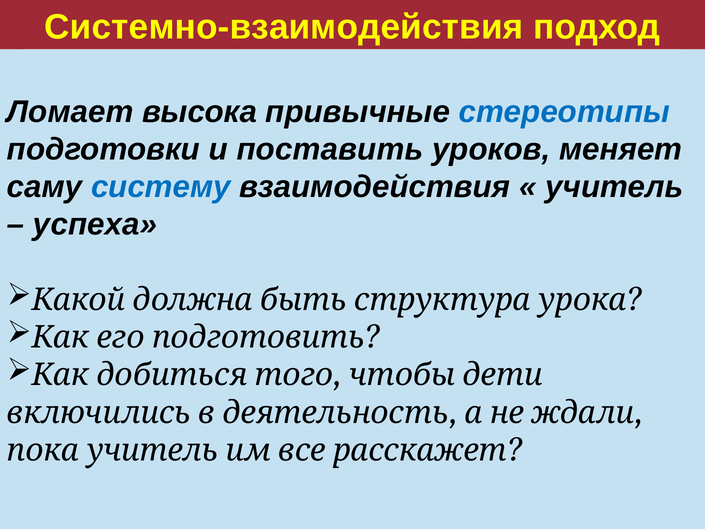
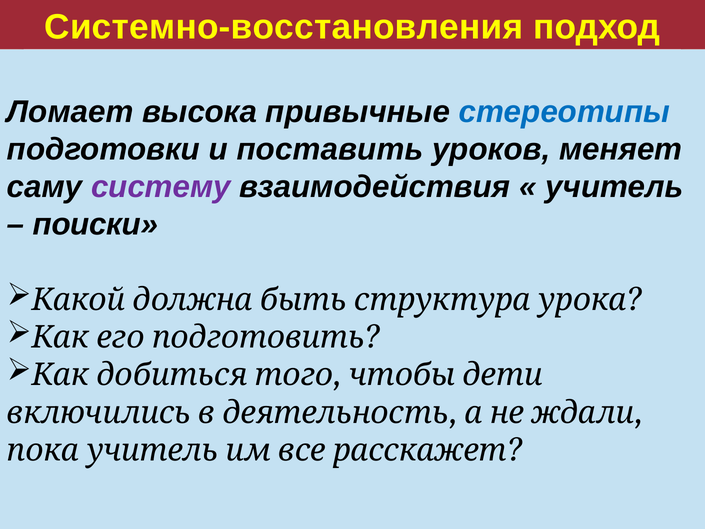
Системно-взаимодействия: Системно-взаимодействия -> Системно-восстановления
систему colour: blue -> purple
успеха: успеха -> поиски
